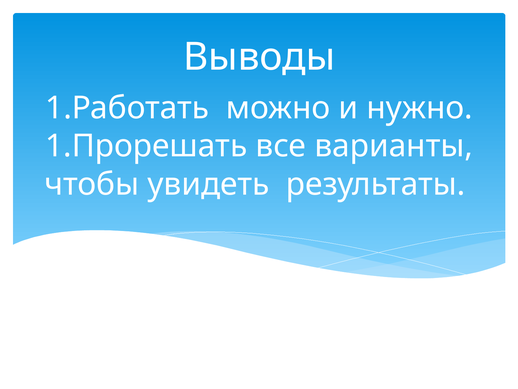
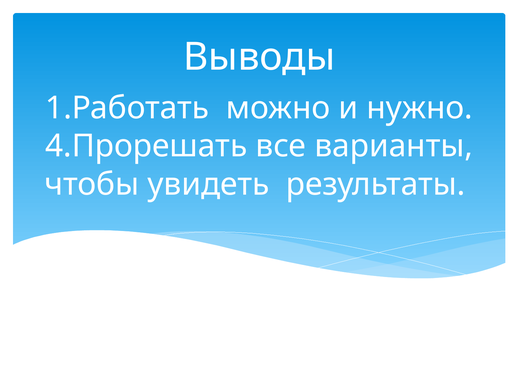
1.Прорешать: 1.Прорешать -> 4.Прорешать
